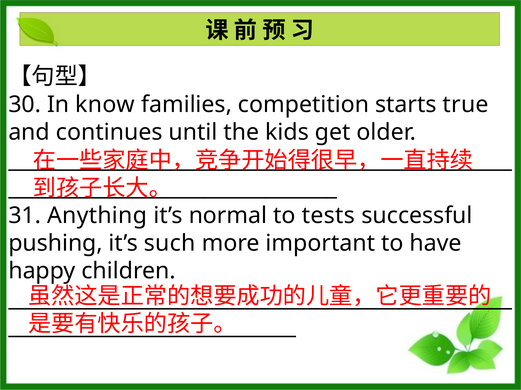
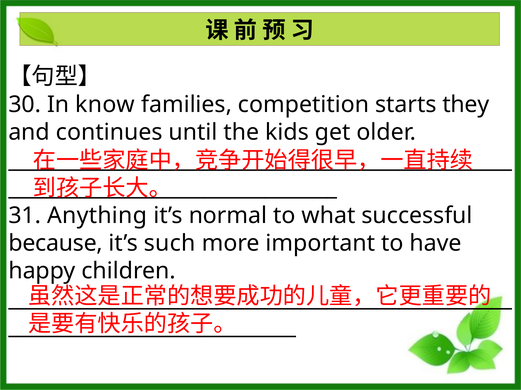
true: true -> they
tests: tests -> what
pushing: pushing -> because
